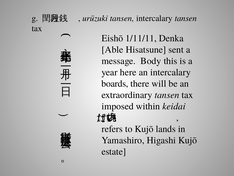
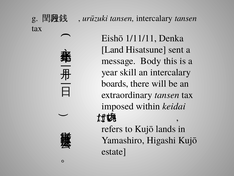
Able: Able -> Land
here: here -> skill
